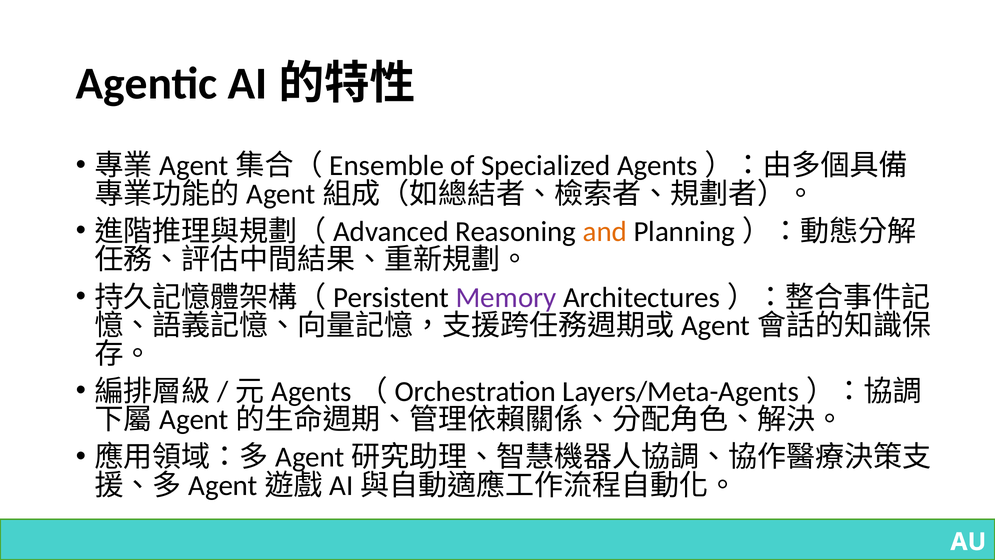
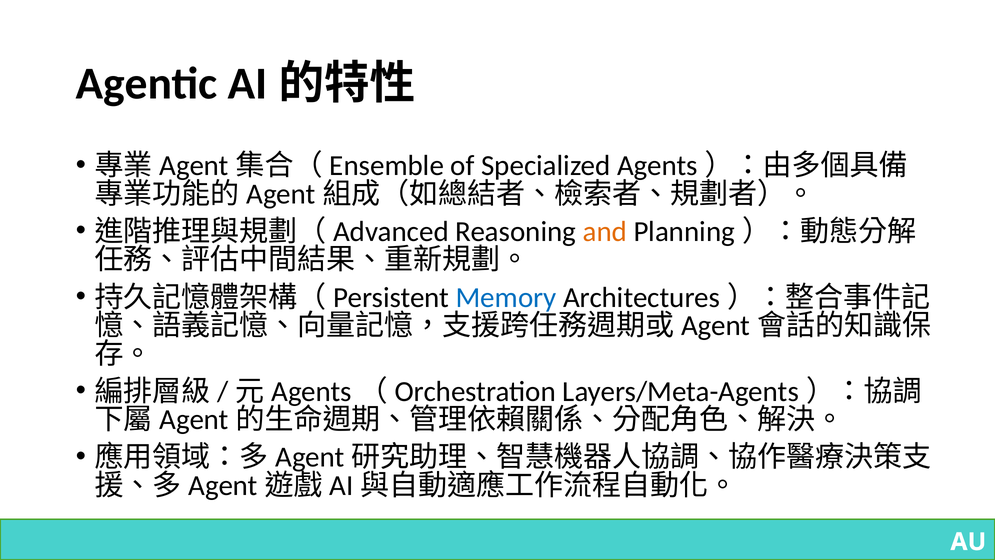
Memory colour: purple -> blue
